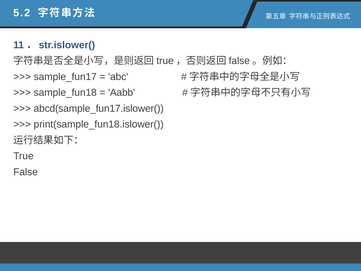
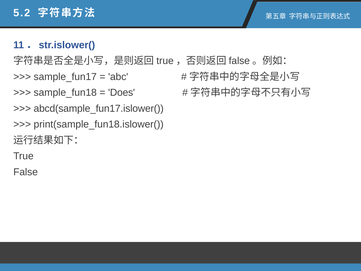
Aabb: Aabb -> Does
